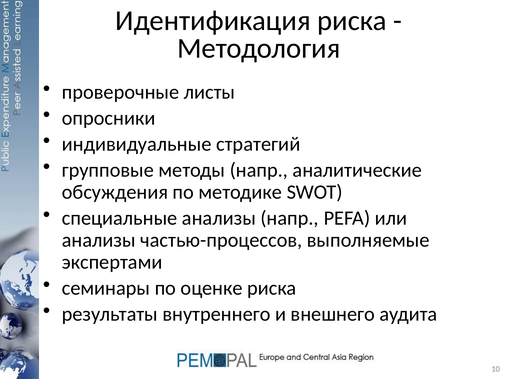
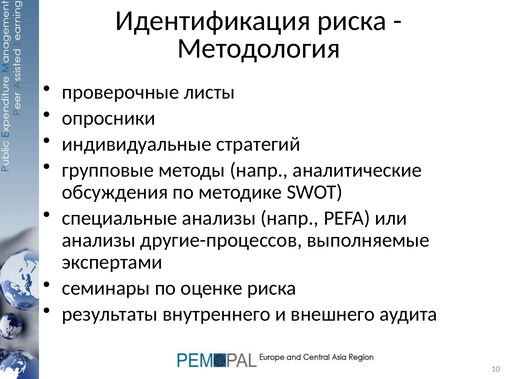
частью-процессов: частью-процессов -> другие-процессов
